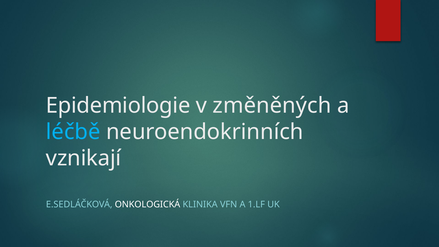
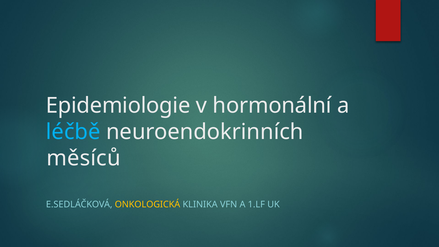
změněných: změněných -> hormonální
vznikají: vznikají -> měsíců
ONKOLOGICKÁ colour: white -> yellow
